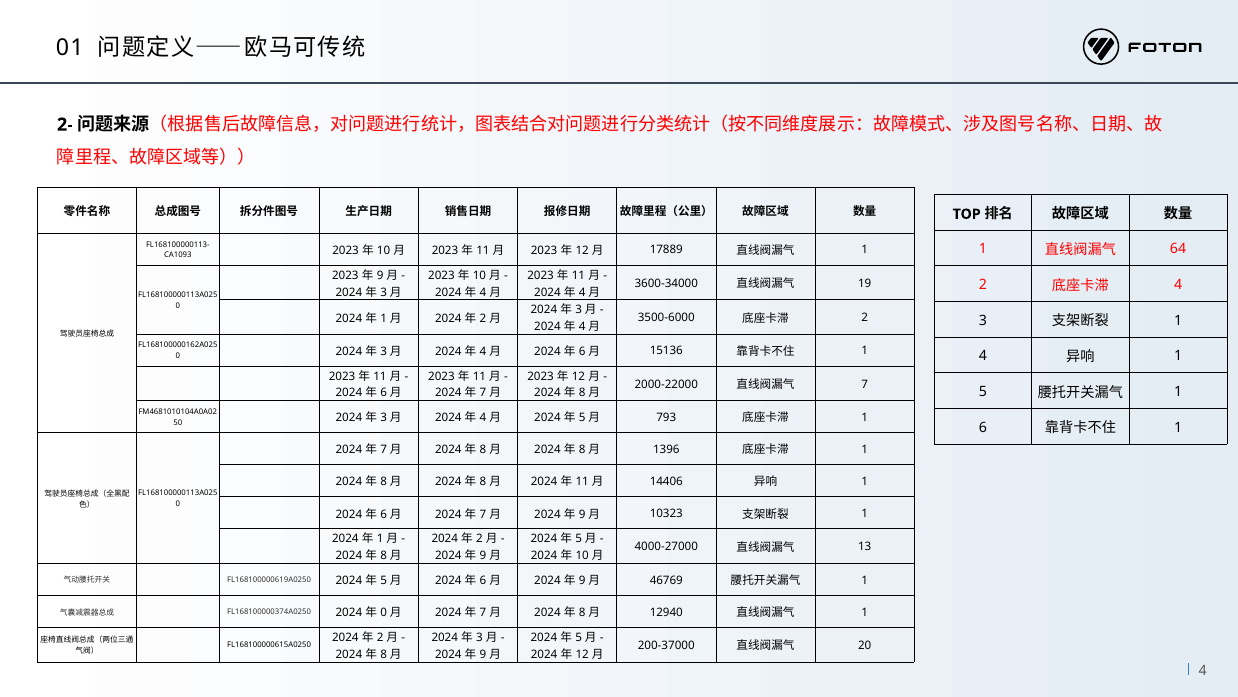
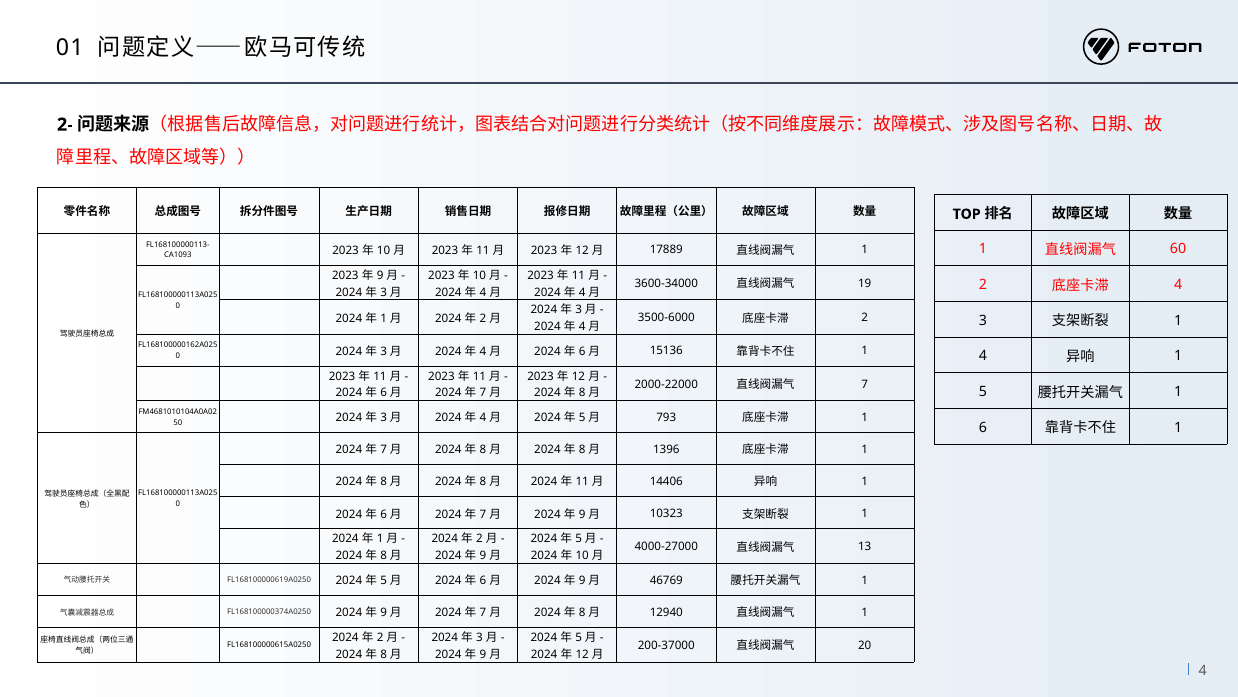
64: 64 -> 60
0 at (384, 612): 0 -> 9
